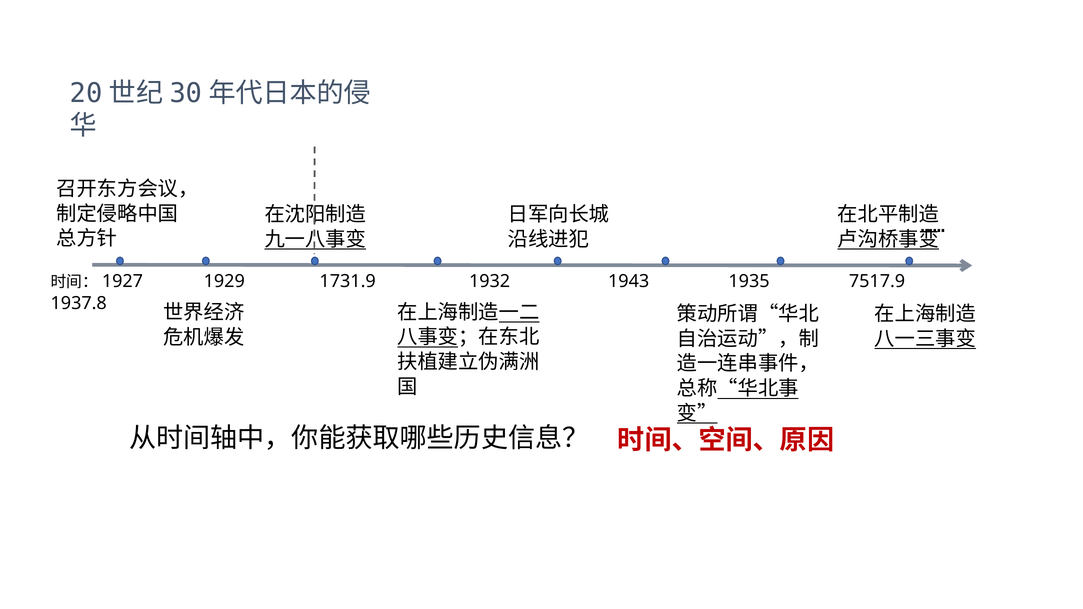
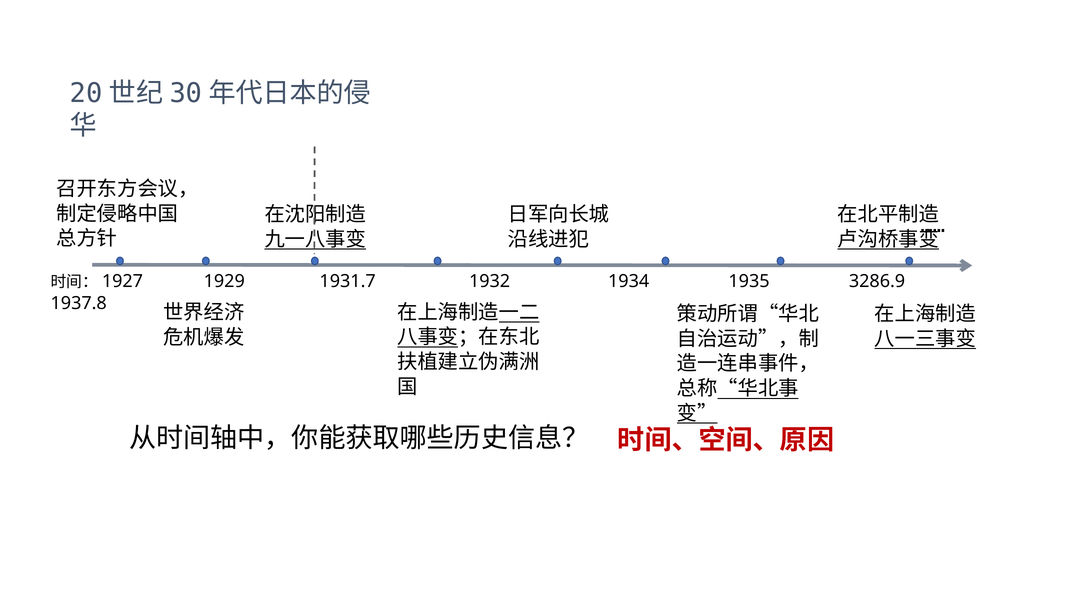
1731.9: 1731.9 -> 1931.7
1943: 1943 -> 1934
7517.9: 7517.9 -> 3286.9
